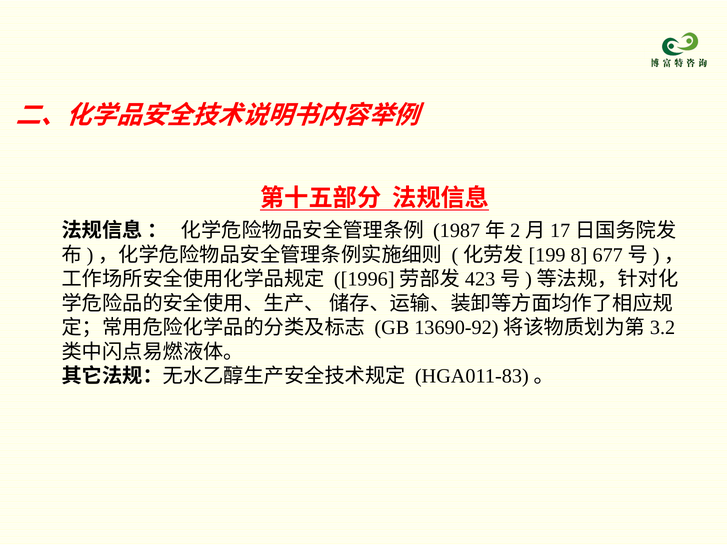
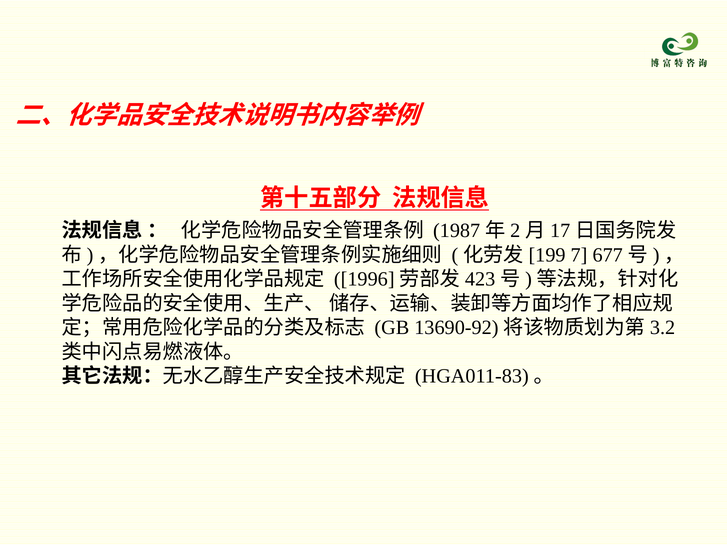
8: 8 -> 7
